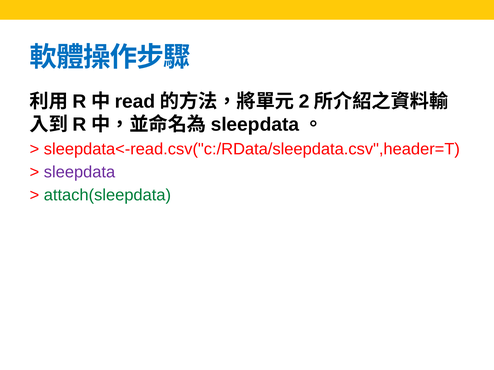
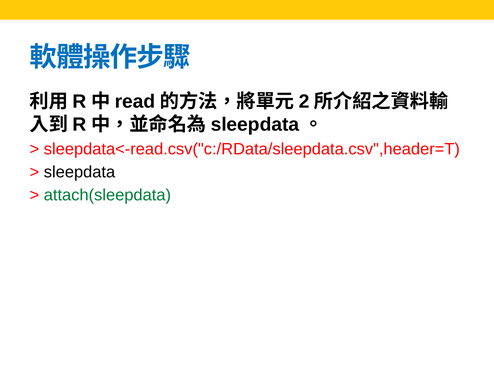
sleepdata at (79, 172) colour: purple -> black
